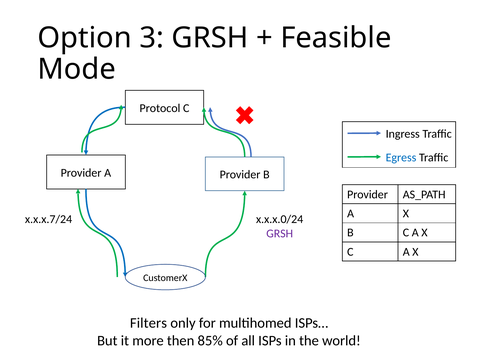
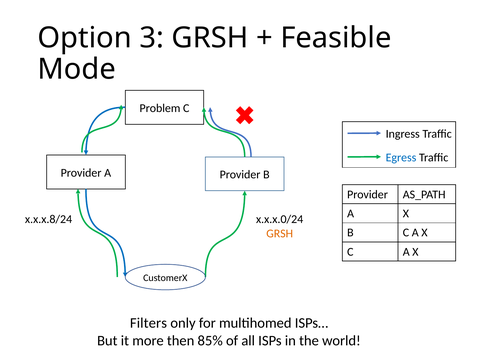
Protocol: Protocol -> Problem
x.x.x.7/24: x.x.x.7/24 -> x.x.x.8/24
GRSH at (280, 233) colour: purple -> orange
